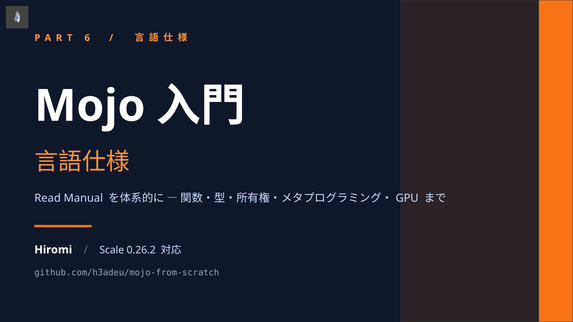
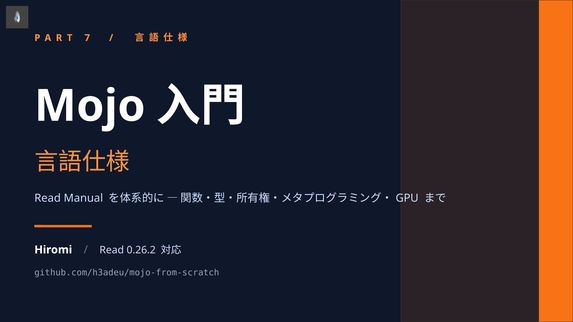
6: 6 -> 7
Scale at (112, 250): Scale -> Read
